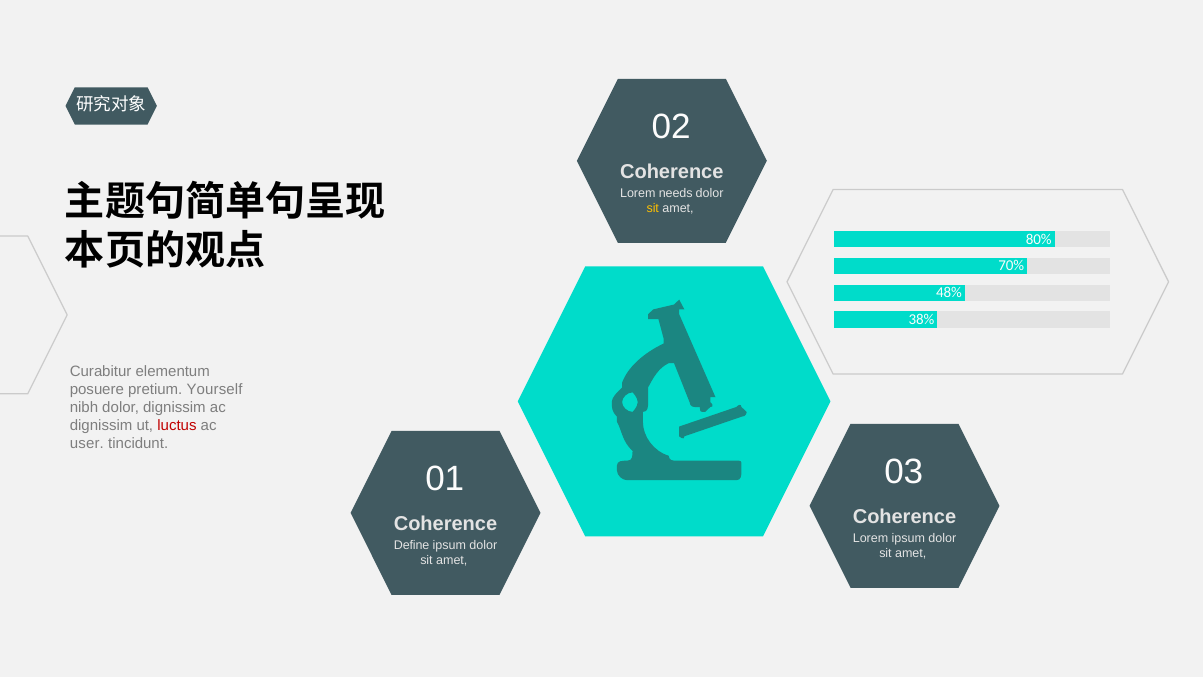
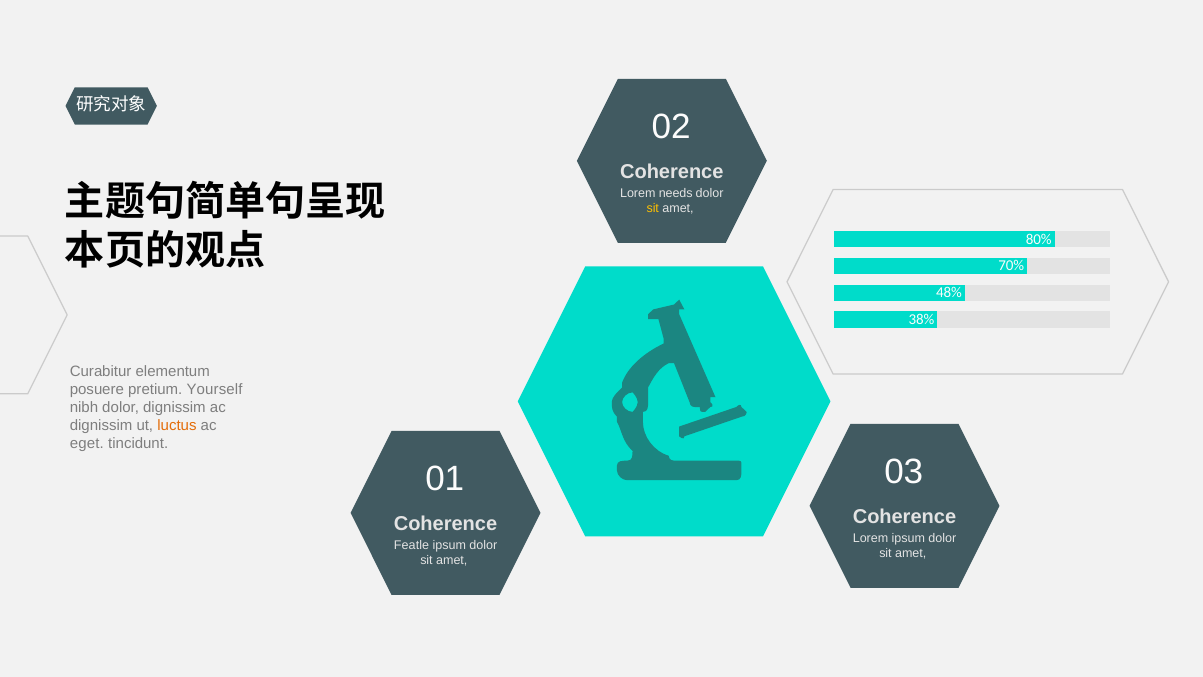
luctus colour: red -> orange
user: user -> eget
Define: Define -> Featle
